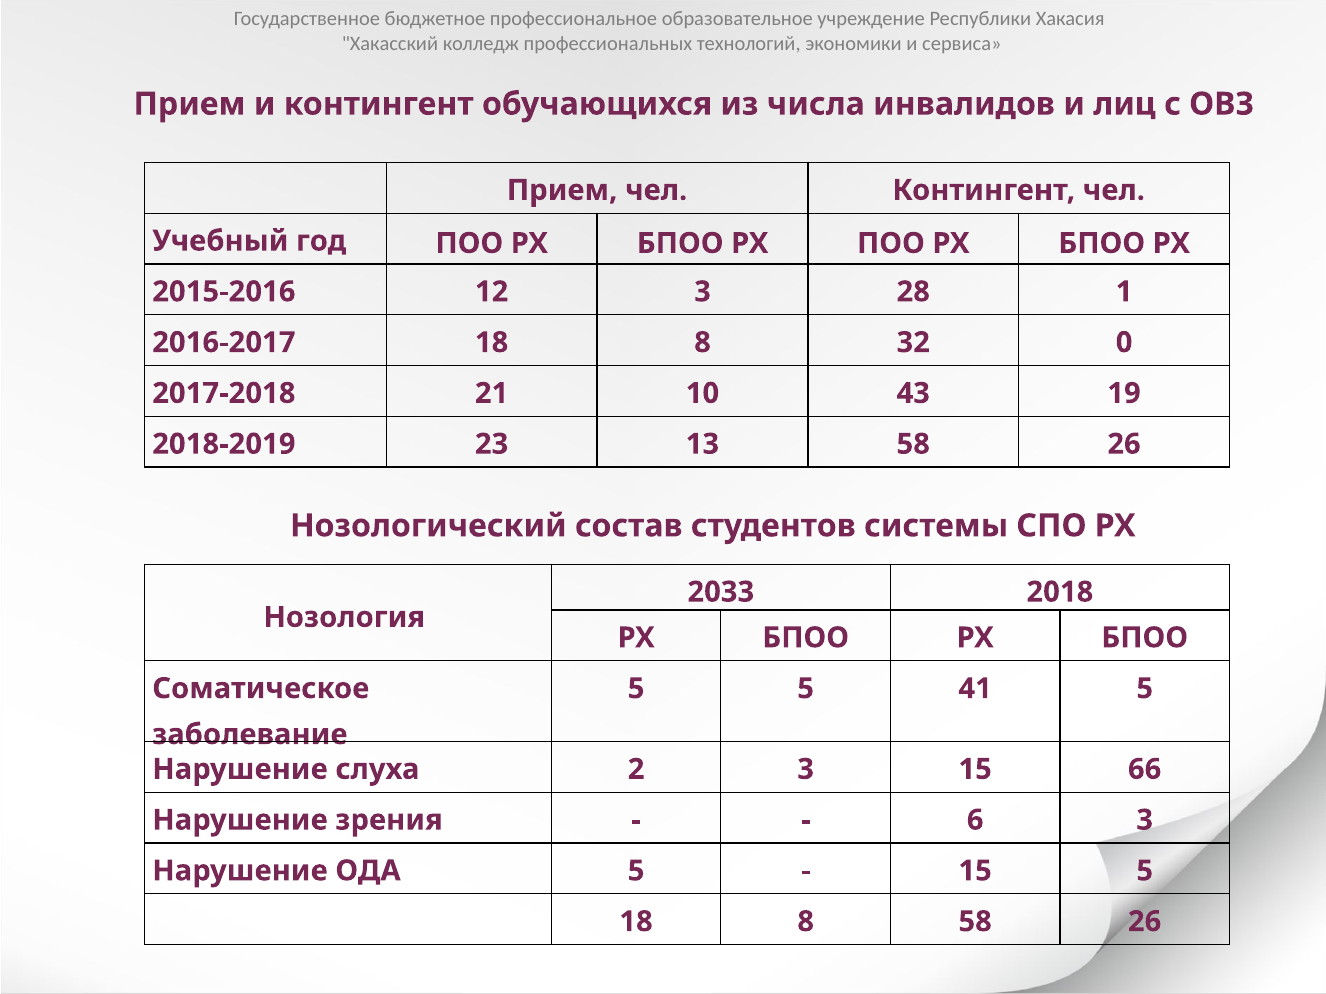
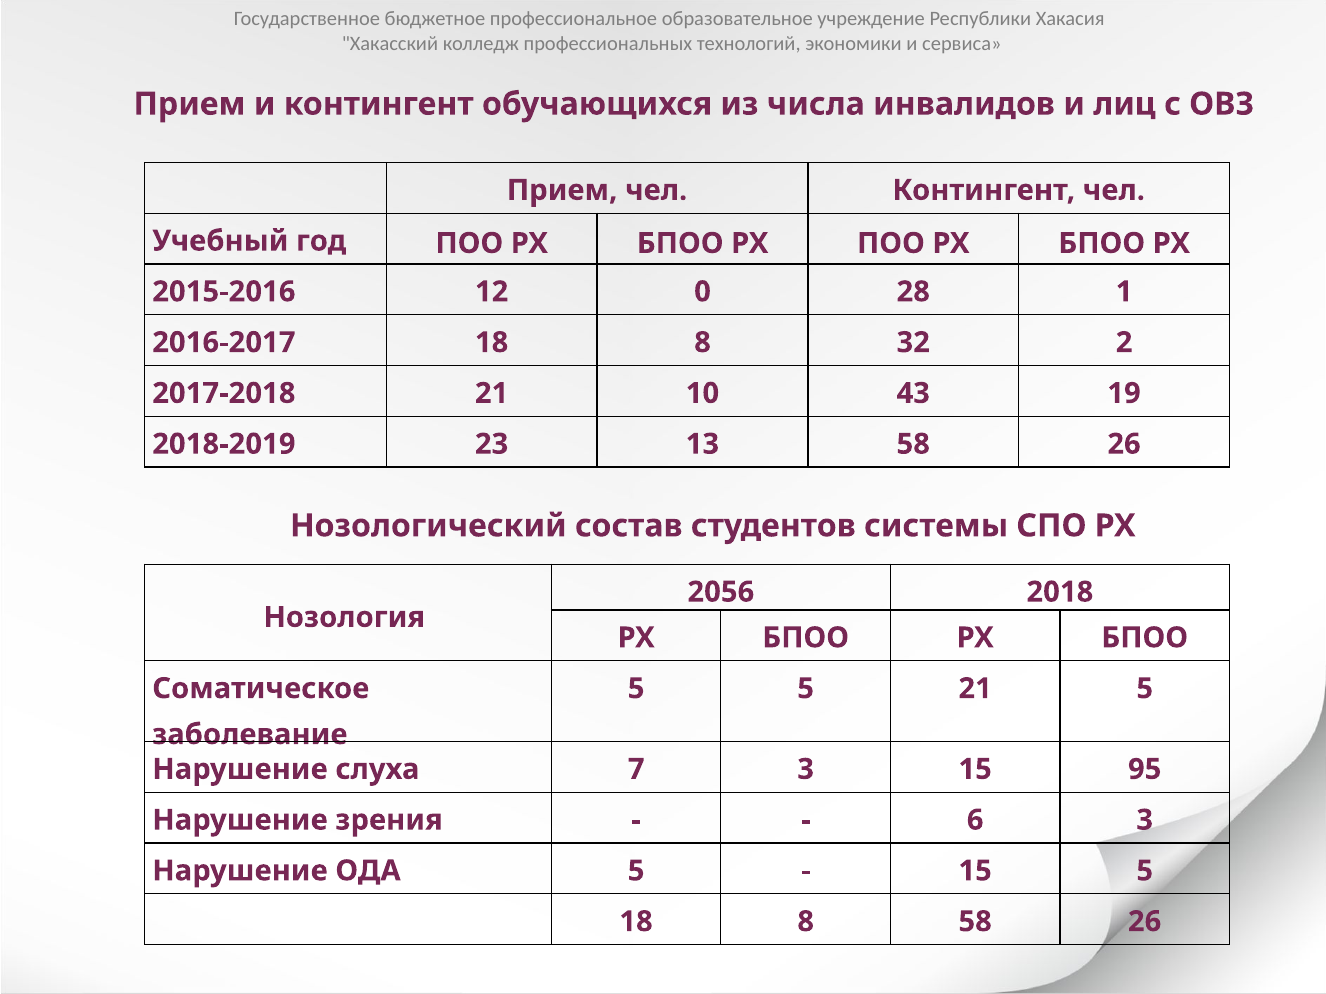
12 3: 3 -> 0
0: 0 -> 2
2033: 2033 -> 2056
5 41: 41 -> 21
2: 2 -> 7
66: 66 -> 95
